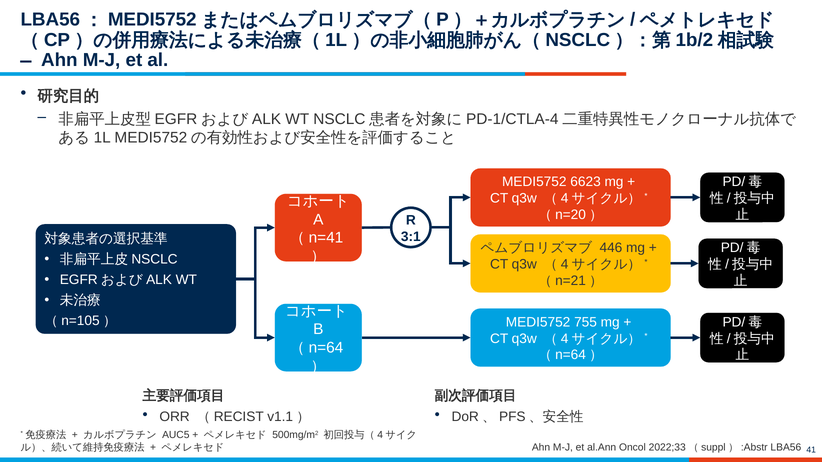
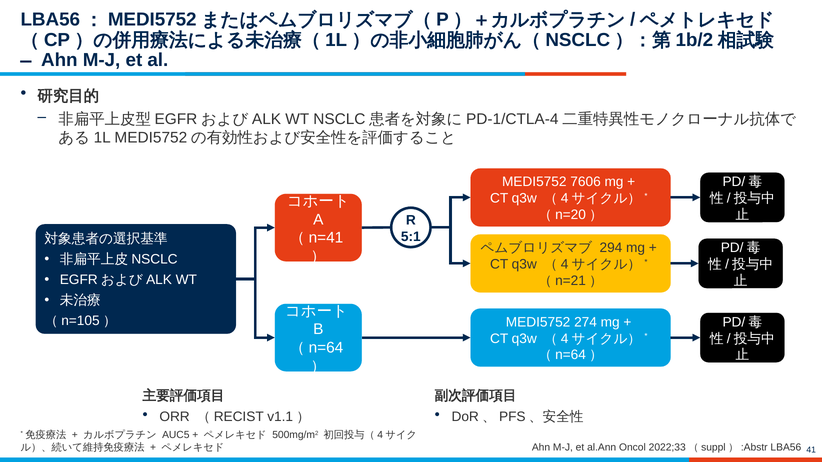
6623: 6623 -> 7606
3:1: 3:1 -> 5:1
446: 446 -> 294
755: 755 -> 274
